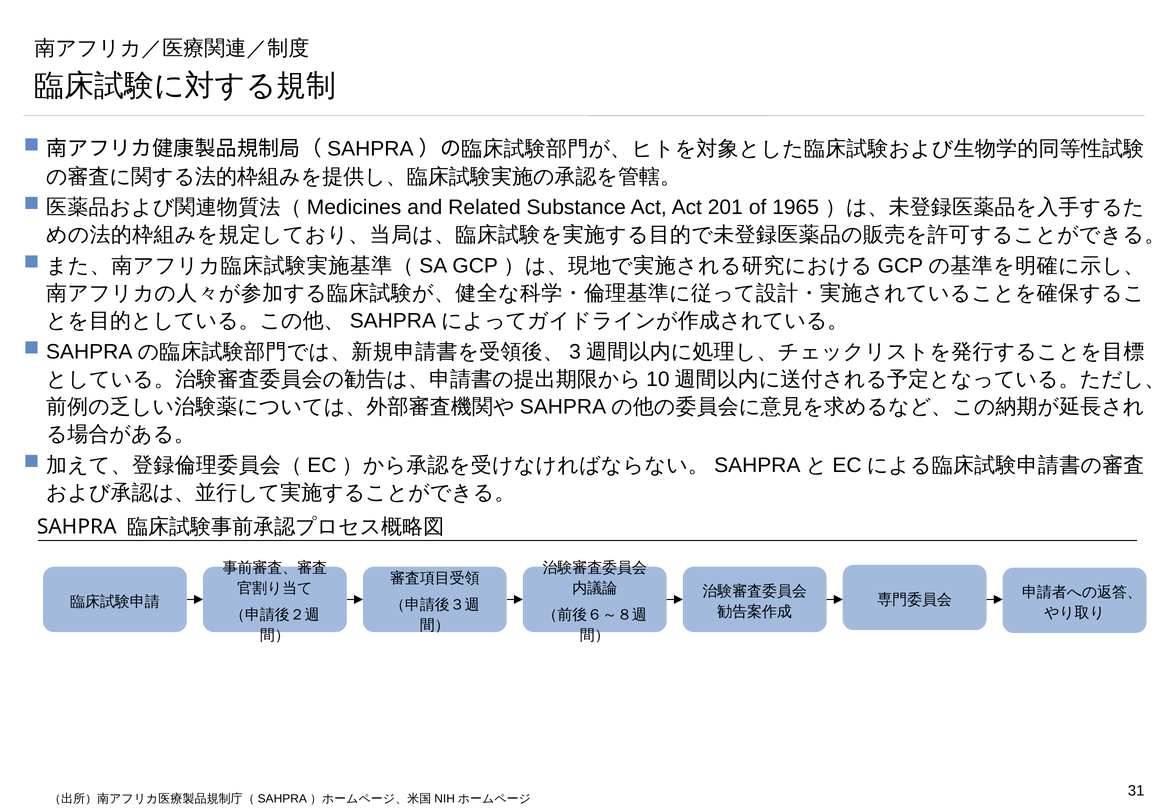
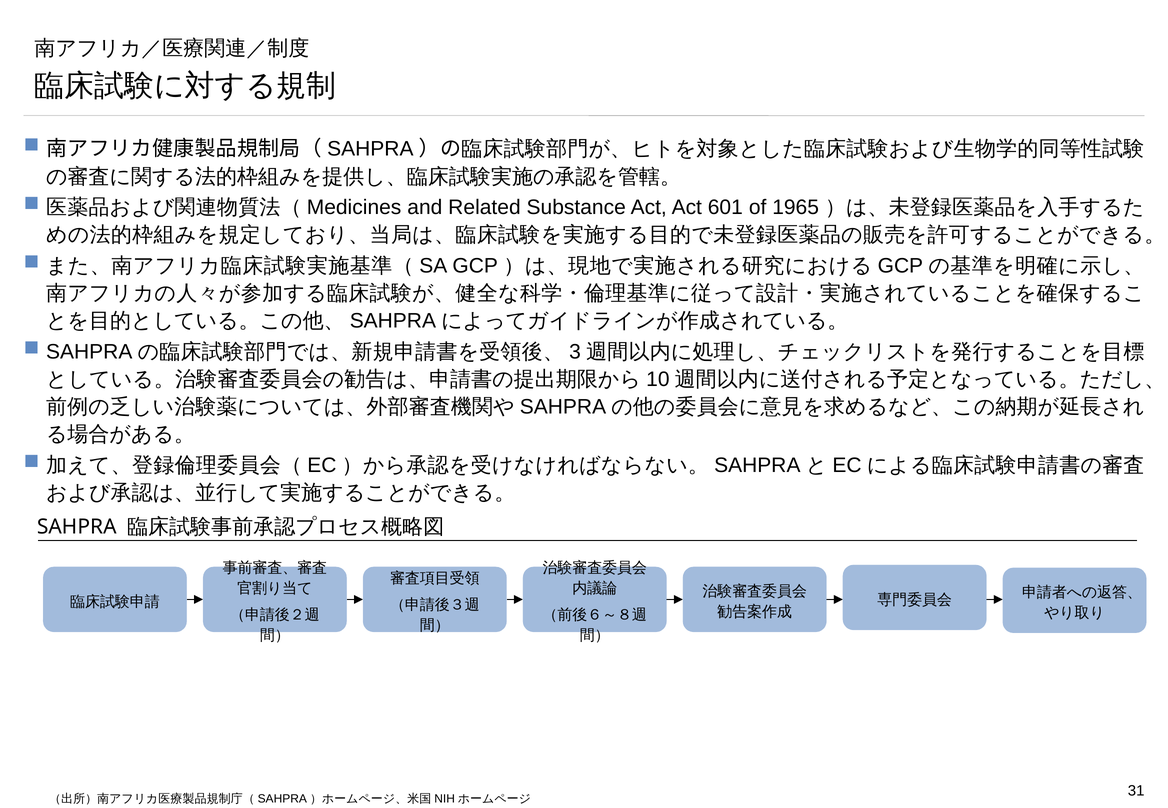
201: 201 -> 601
